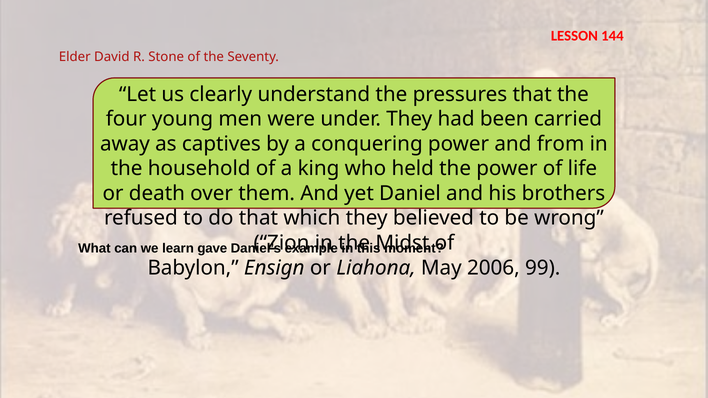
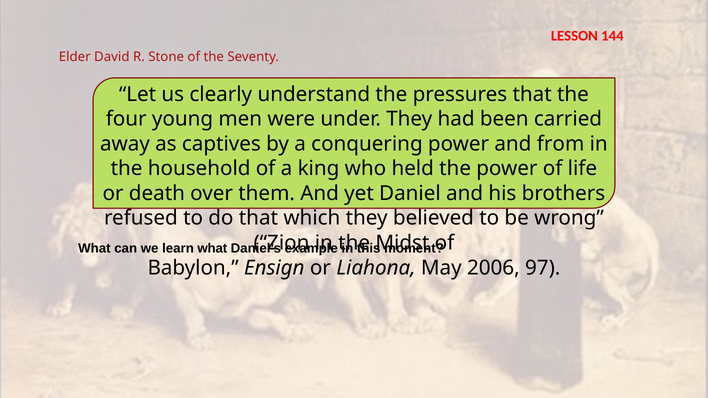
learn gave: gave -> what
99: 99 -> 97
